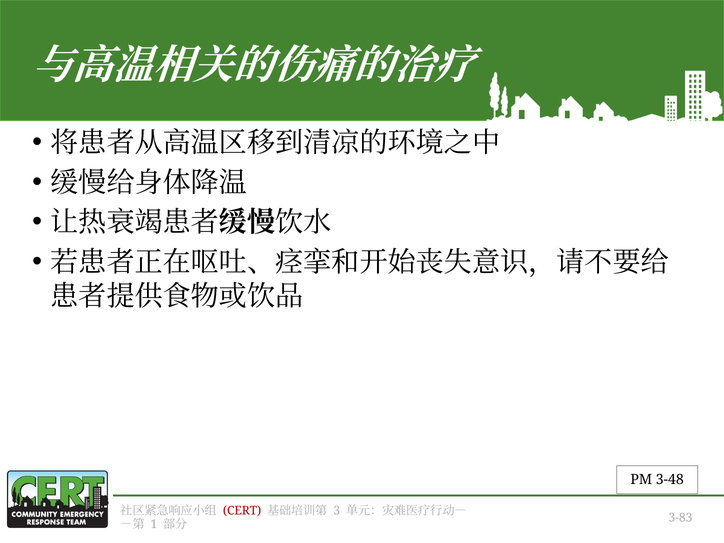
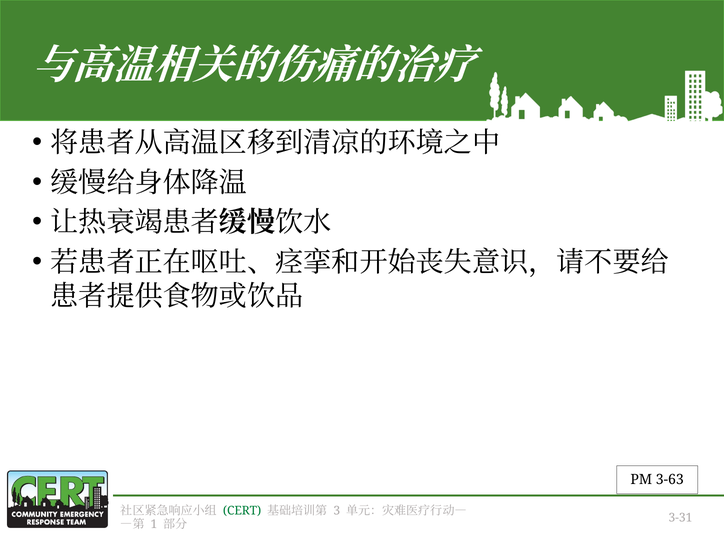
3-48: 3-48 -> 3-63
CERT colour: red -> green
3-83: 3-83 -> 3-31
